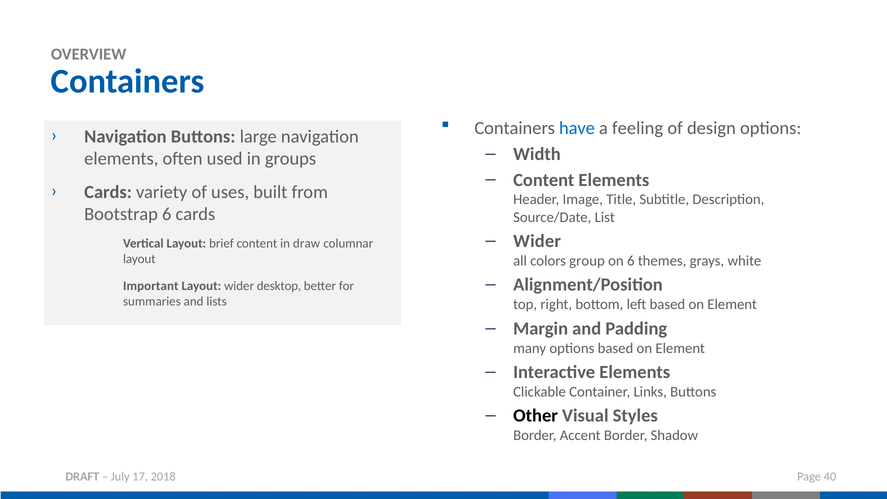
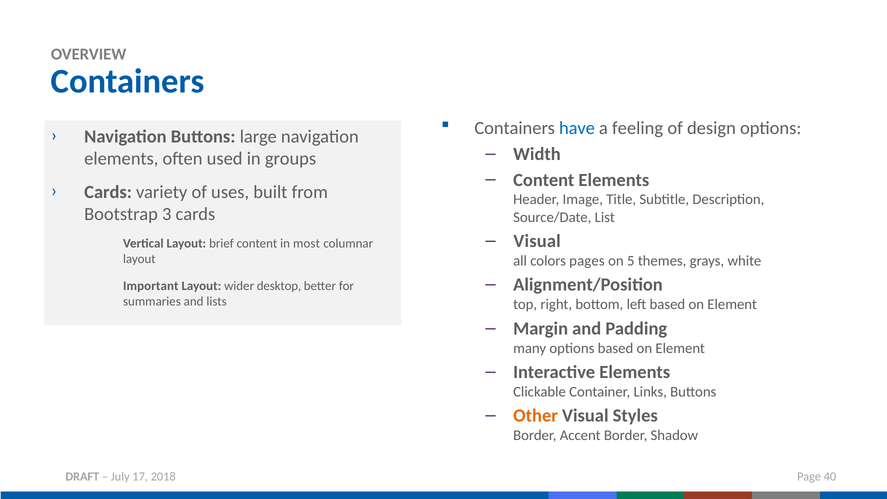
Bootstrap 6: 6 -> 3
Wider at (537, 241): Wider -> Visual
draw: draw -> most
group: group -> pages
on 6: 6 -> 5
Other colour: black -> orange
